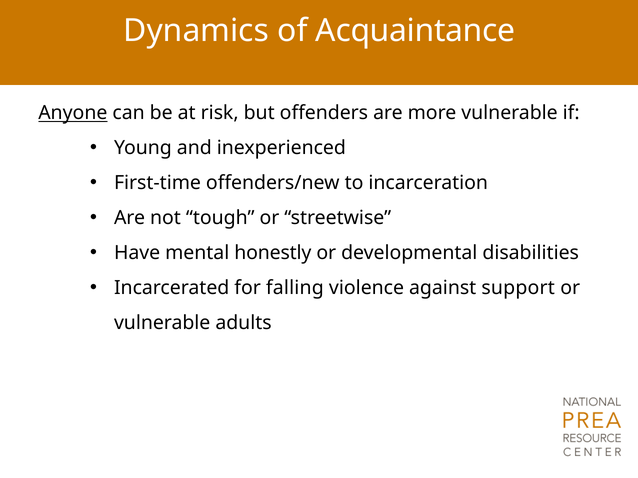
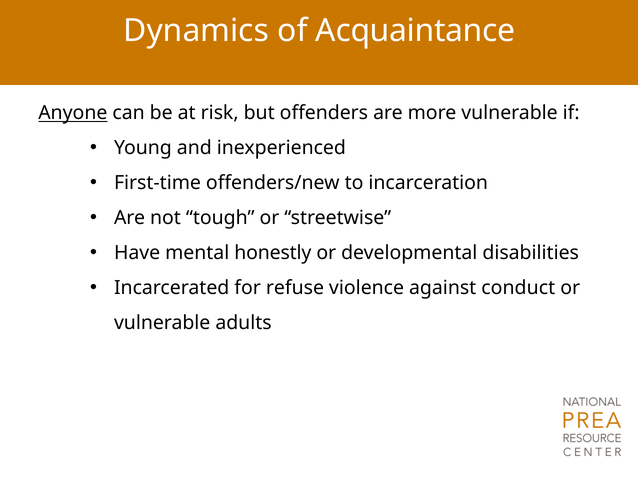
falling: falling -> refuse
support: support -> conduct
